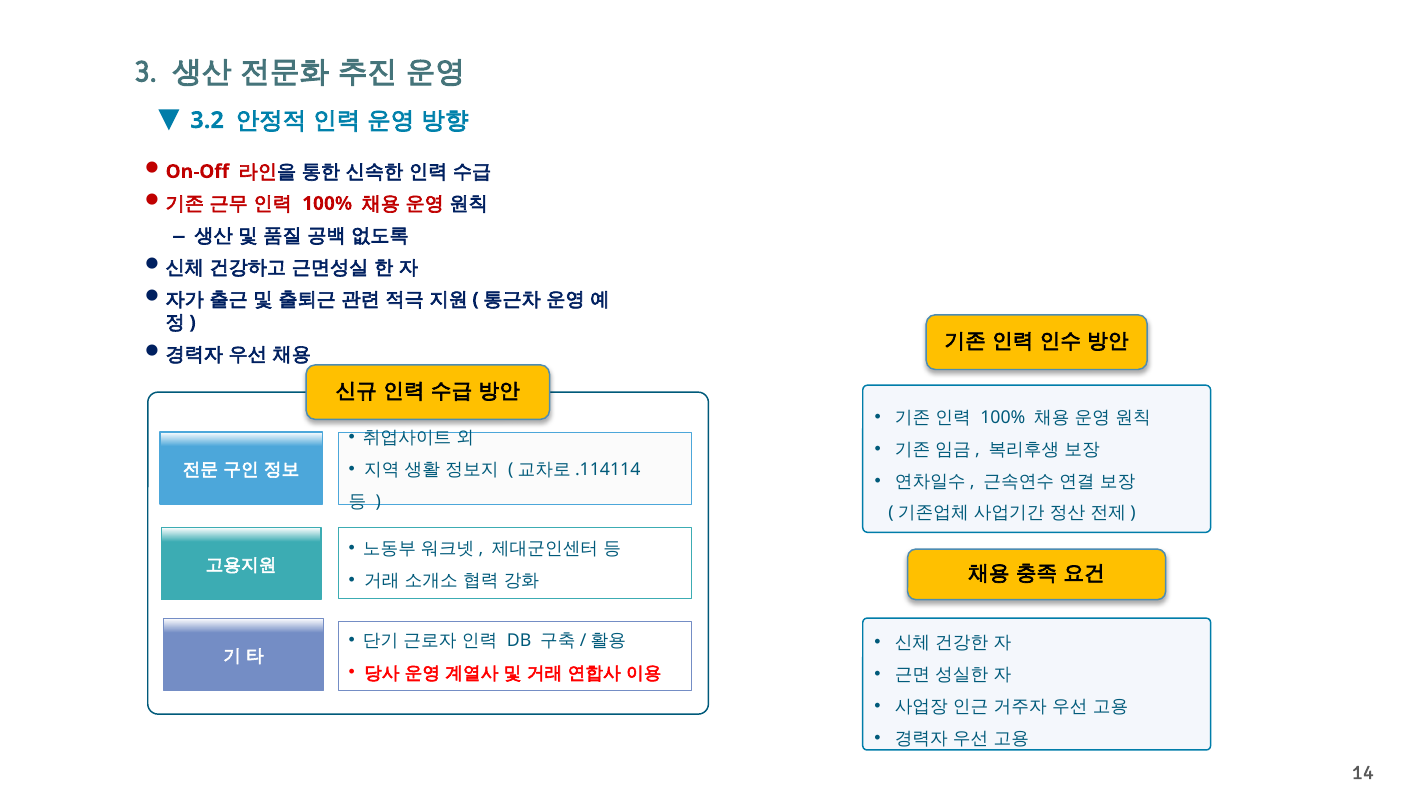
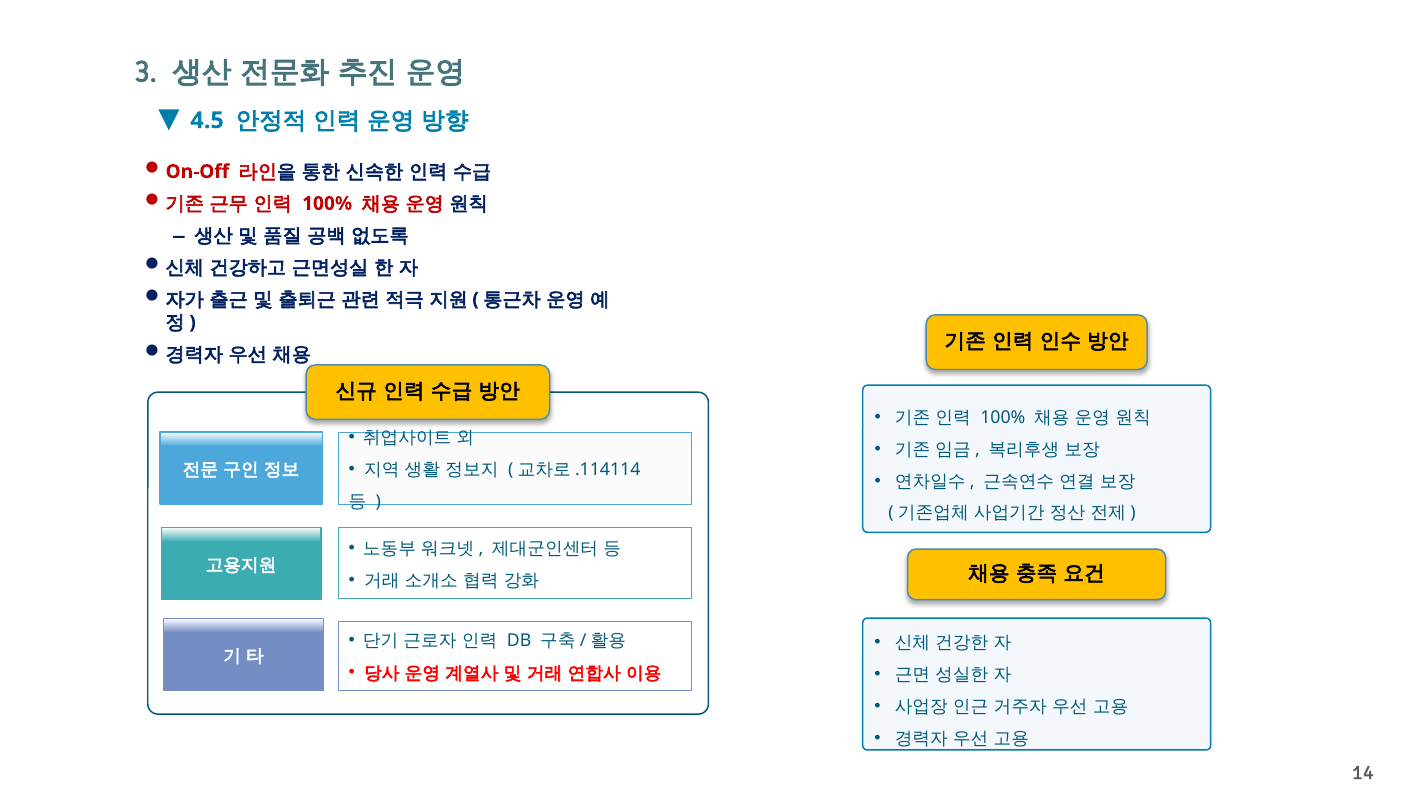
3.2: 3.2 -> 4.5
